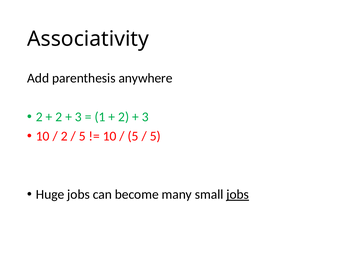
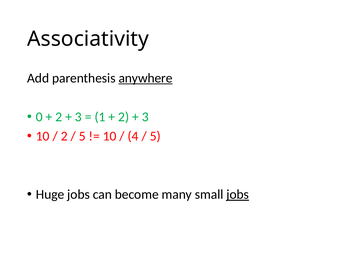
anywhere underline: none -> present
2 at (39, 117): 2 -> 0
5 at (133, 136): 5 -> 4
